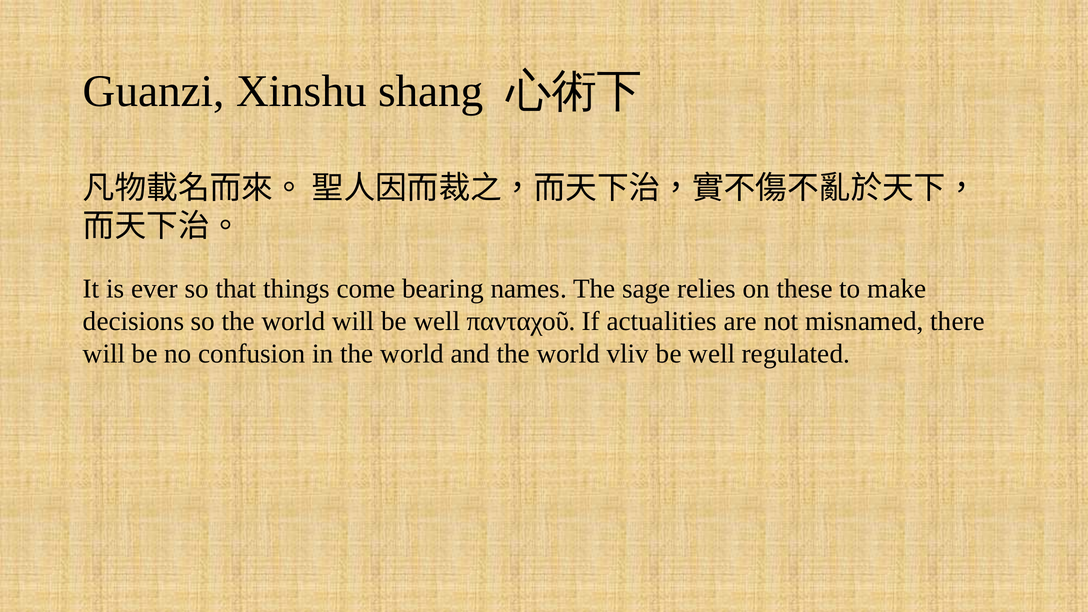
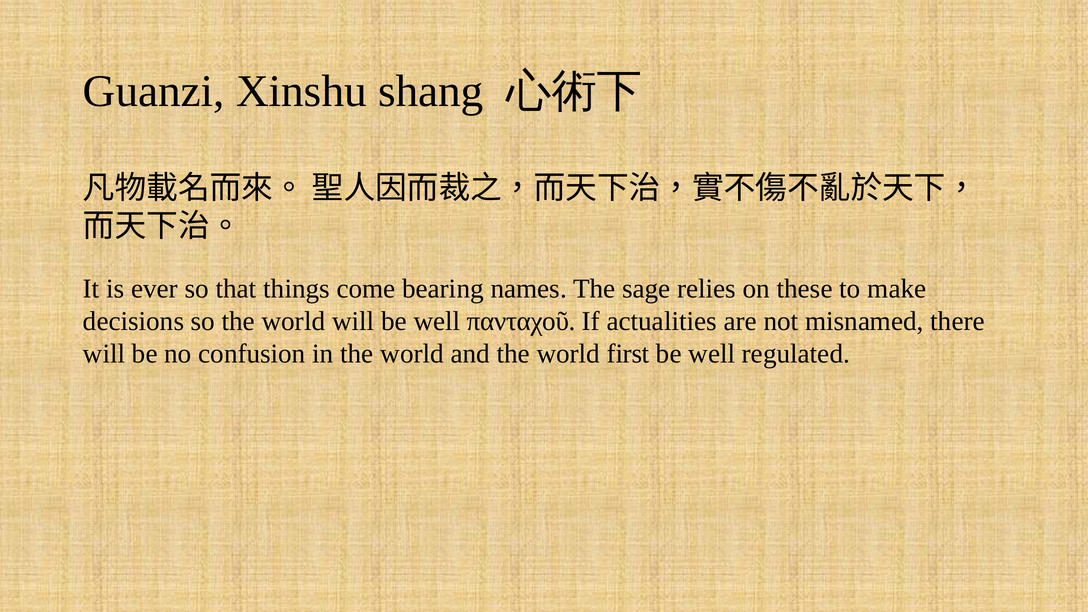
vliv: vliv -> first
